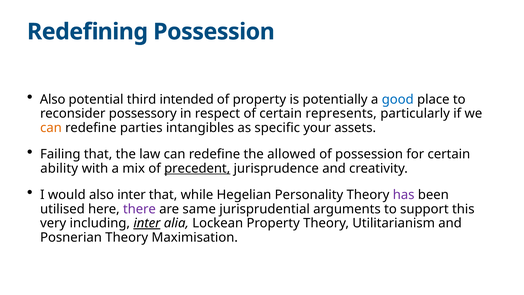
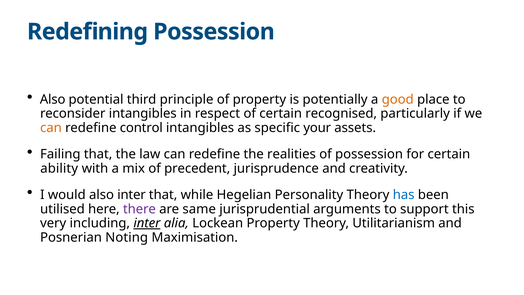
intended: intended -> principle
good colour: blue -> orange
reconsider possessory: possessory -> intangibles
represents: represents -> recognised
parties: parties -> control
allowed: allowed -> realities
precedent underline: present -> none
has colour: purple -> blue
Posnerian Theory: Theory -> Noting
